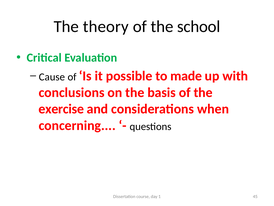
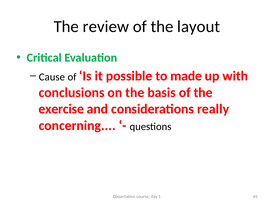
theory: theory -> review
school: school -> layout
when: when -> really
